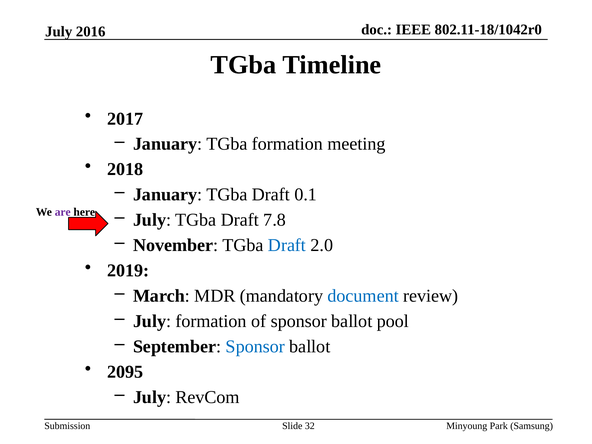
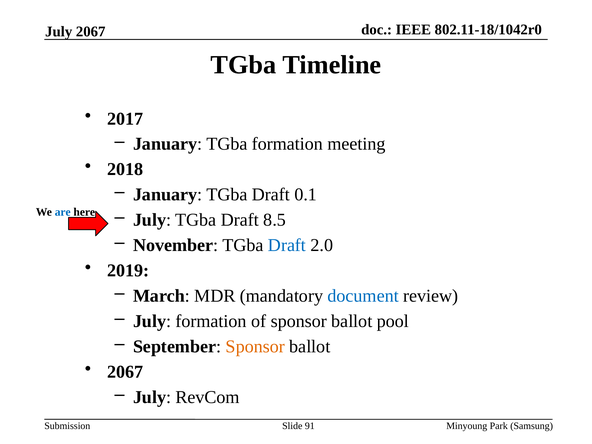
July 2016: 2016 -> 2067
are colour: purple -> blue
7.8: 7.8 -> 8.5
Sponsor at (255, 347) colour: blue -> orange
2095 at (125, 372): 2095 -> 2067
32: 32 -> 91
